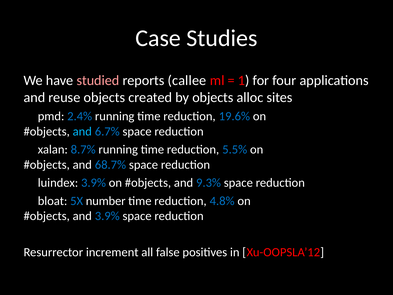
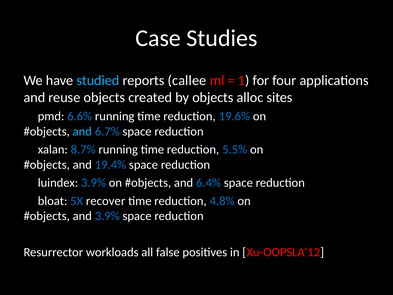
studied colour: pink -> light blue
2.4%: 2.4% -> 6.6%
68.7%: 68.7% -> 19.4%
9.3%: 9.3% -> 6.4%
number: number -> recover
increment: increment -> workloads
